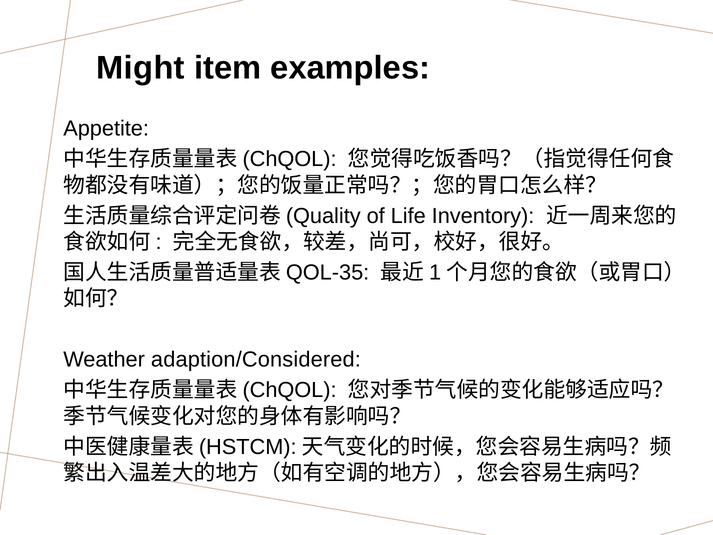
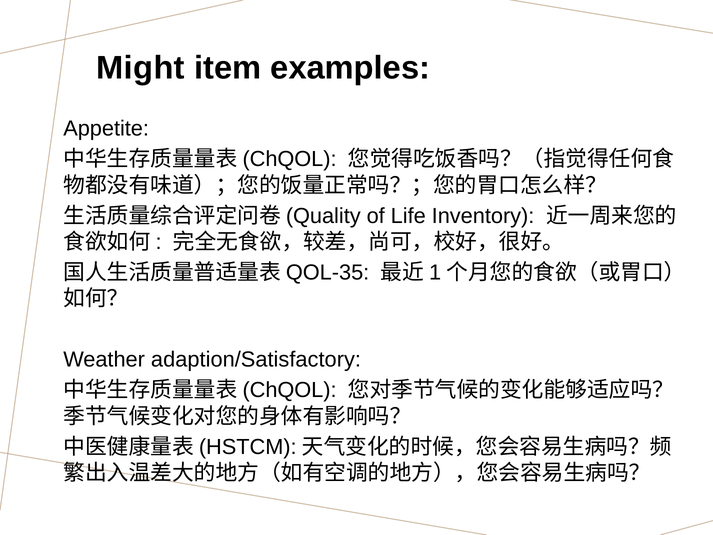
adaption/Considered: adaption/Considered -> adaption/Satisfactory
